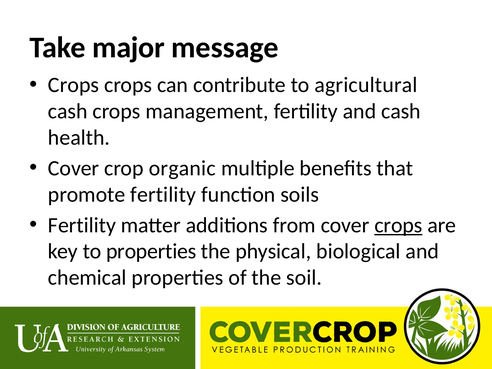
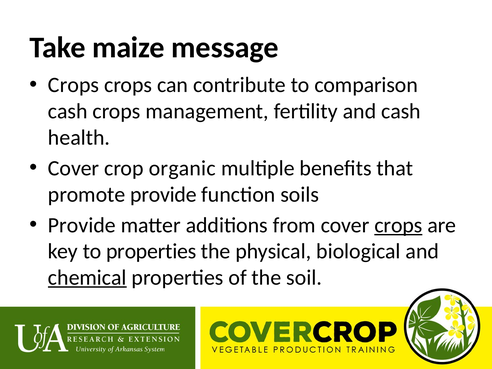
major: major -> maize
agricultural: agricultural -> comparison
promote fertility: fertility -> provide
Fertility at (82, 225): Fertility -> Provide
chemical underline: none -> present
